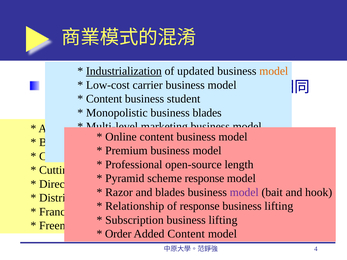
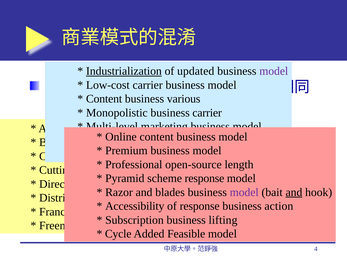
model at (274, 71) colour: orange -> purple
business student: student -> various
blades at (207, 113): blades -> carrier
and at (294, 192) underline: none -> present
Relationship: Relationship -> Accessibility
lifting at (279, 206): lifting -> action
Order: Order -> Cycle
Added Content: Content -> Feasible
